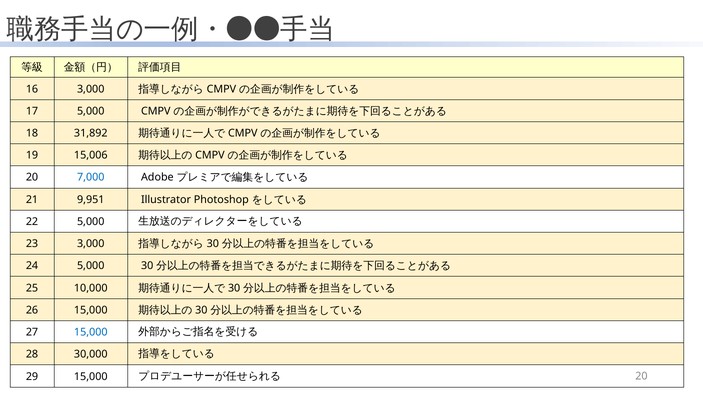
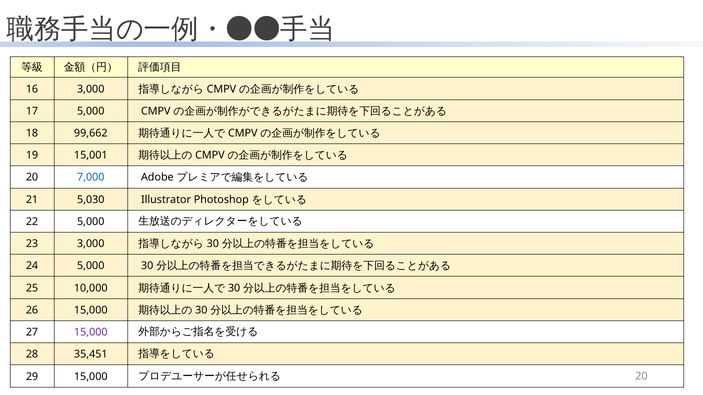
31,892: 31,892 -> 99,662
15,006: 15,006 -> 15,001
9,951: 9,951 -> 5,030
15,000 at (91, 333) colour: blue -> purple
30,000: 30,000 -> 35,451
